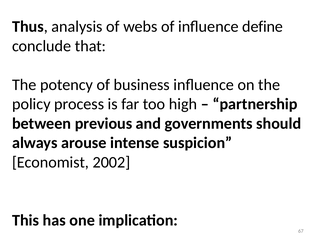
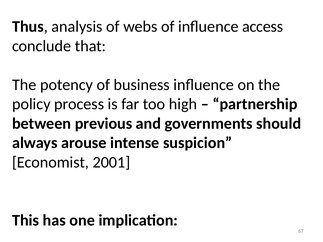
define: define -> access
2002: 2002 -> 2001
